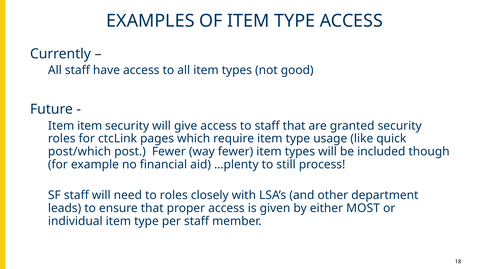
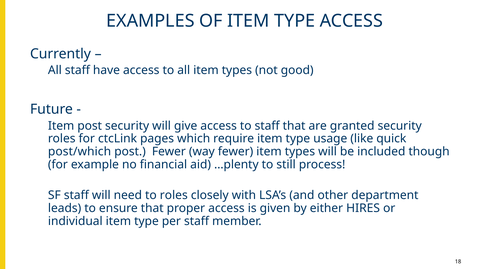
Item item: item -> post
MOST: MOST -> HIRES
